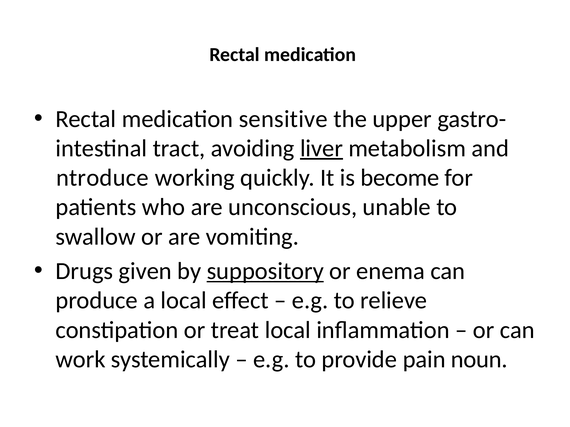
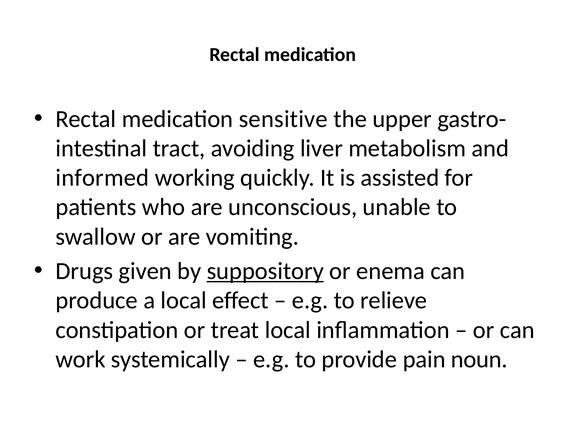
liver underline: present -> none
ntroduce: ntroduce -> informed
become: become -> assisted
